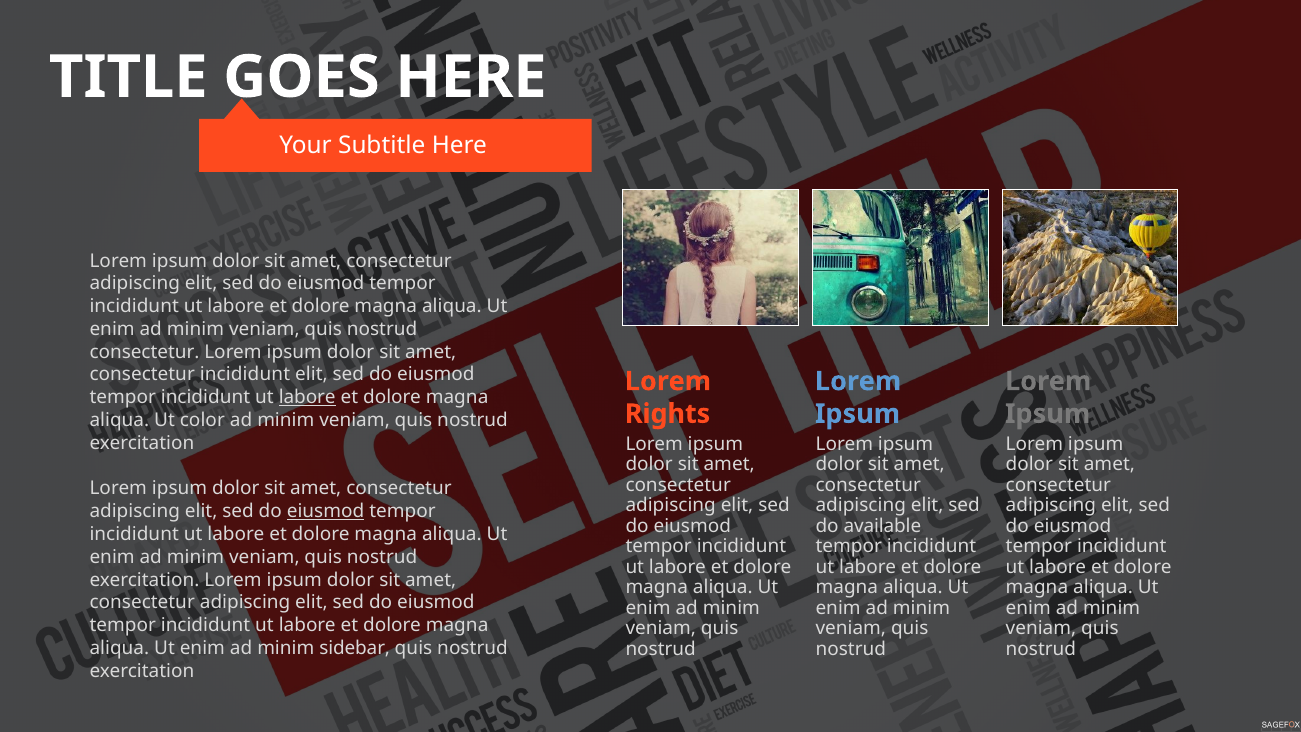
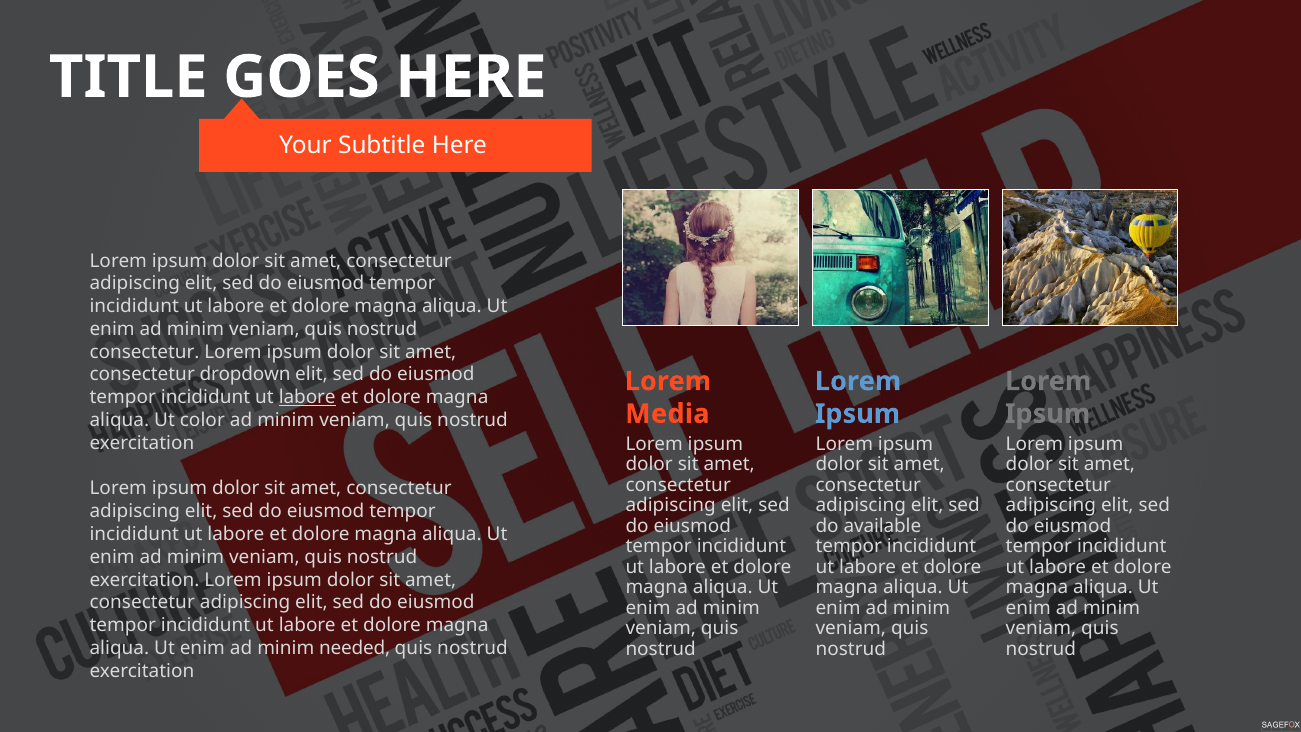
consectetur incididunt: incididunt -> dropdown
Rights: Rights -> Media
eiusmod at (326, 511) underline: present -> none
sidebar: sidebar -> needed
